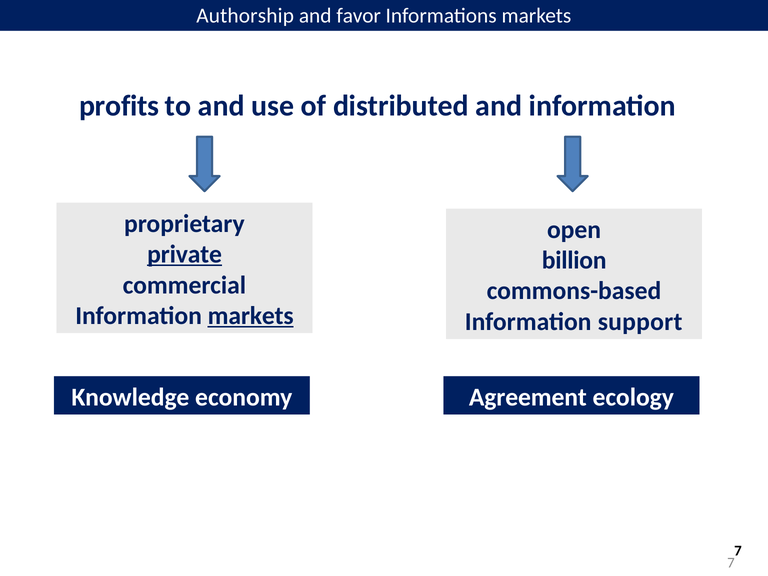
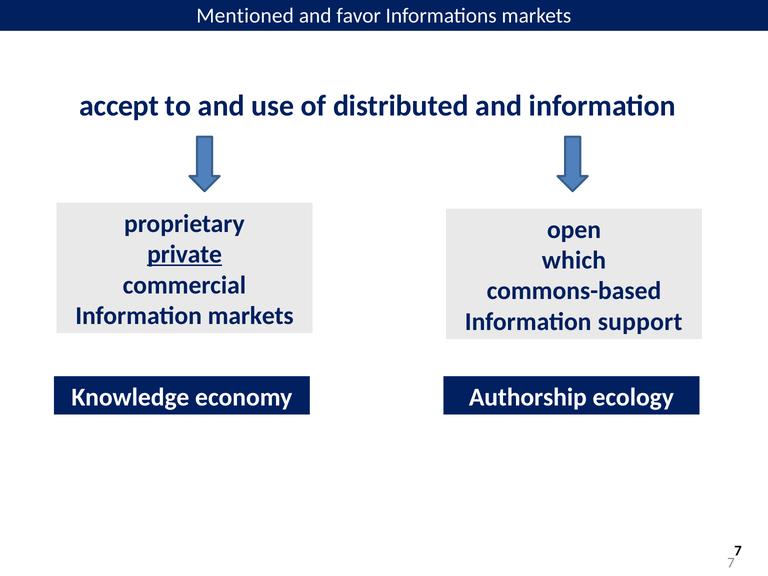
Authorship: Authorship -> Mentioned
profits: profits -> accept
billion: billion -> which
markets at (251, 316) underline: present -> none
Agreement: Agreement -> Authorship
